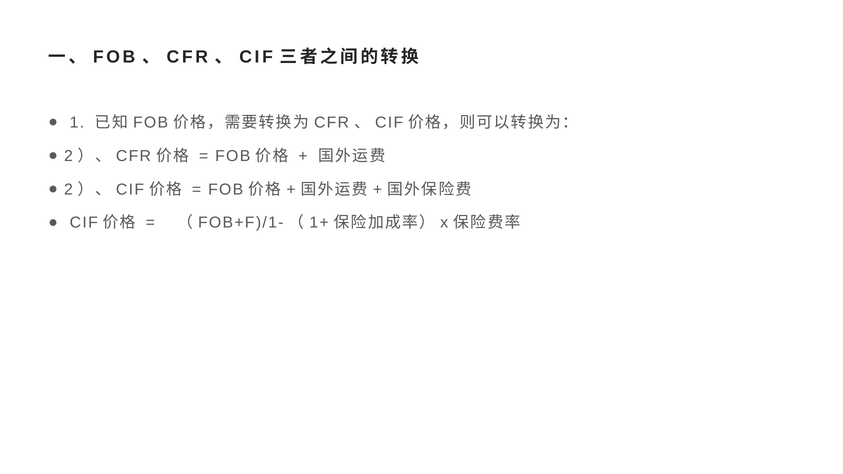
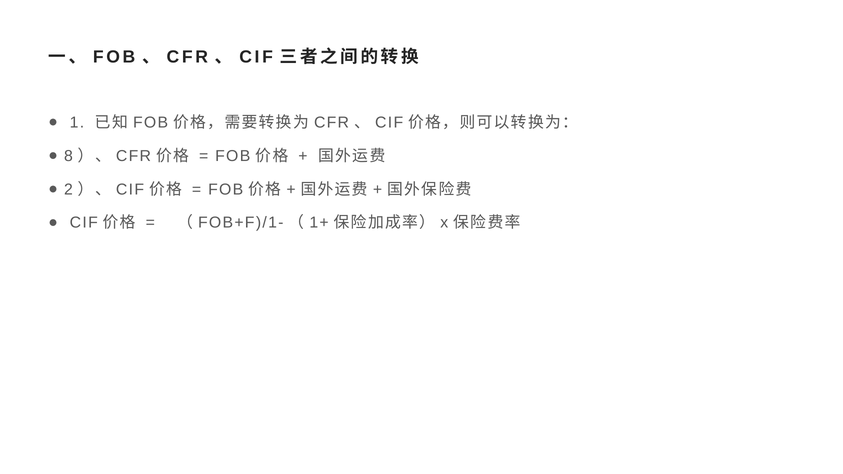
2 at (68, 156): 2 -> 8
